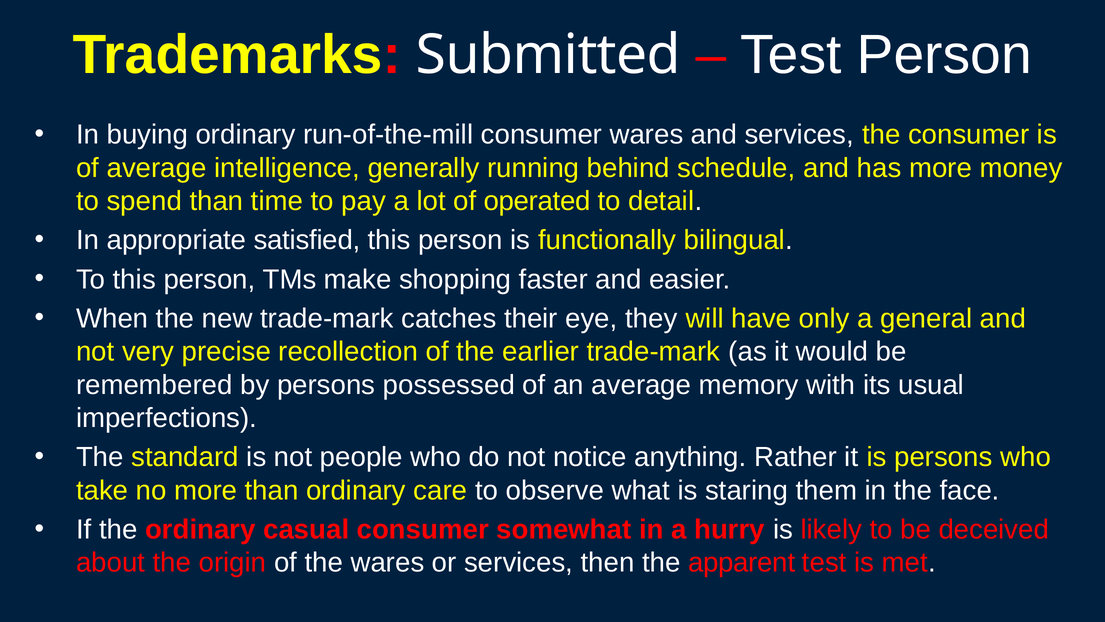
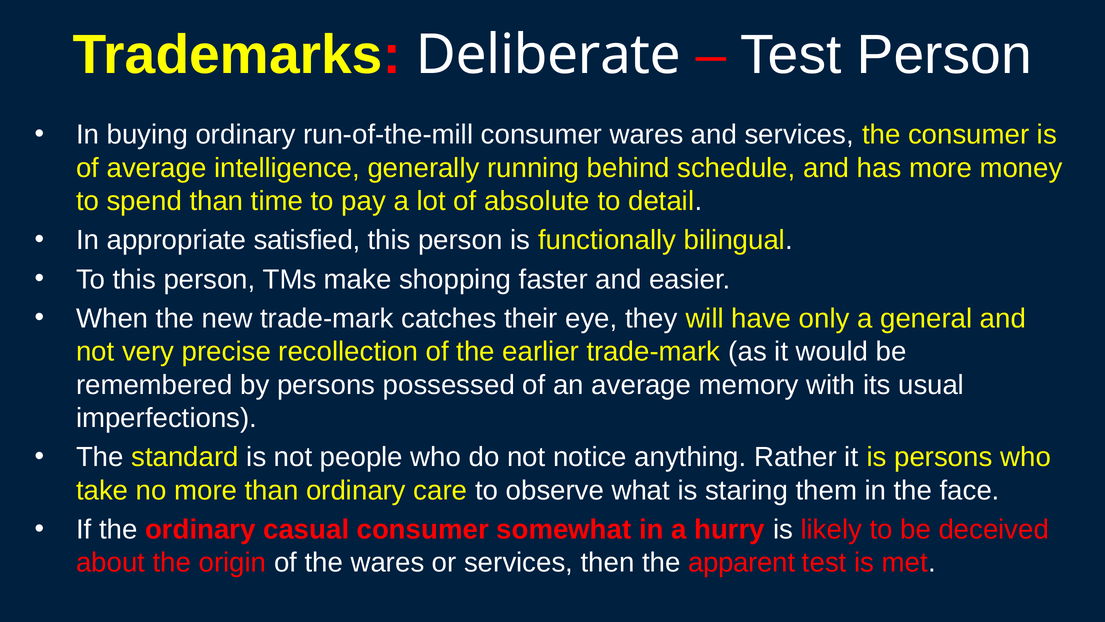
Submitted: Submitted -> Deliberate
operated: operated -> absolute
